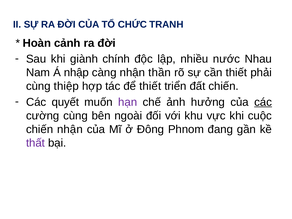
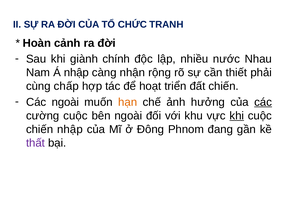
thần: thần -> rộng
thiệp: thiệp -> chấp
để thiết: thiết -> hoạt
Các quyết: quyết -> ngoài
hạn colour: purple -> orange
cường cùng: cùng -> cuộc
khi at (237, 116) underline: none -> present
chiến nhận: nhận -> nhập
